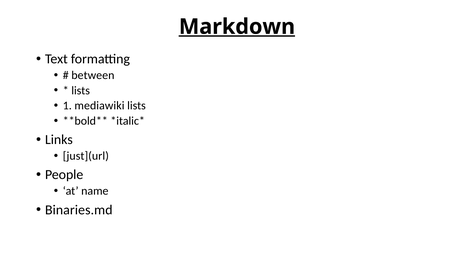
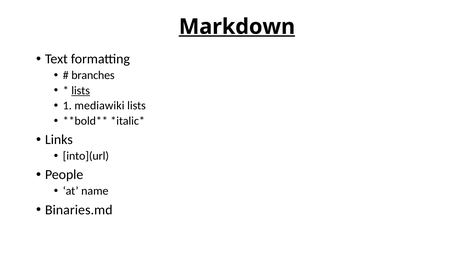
between: between -> branches
lists at (81, 91) underline: none -> present
just](url: just](url -> into](url
